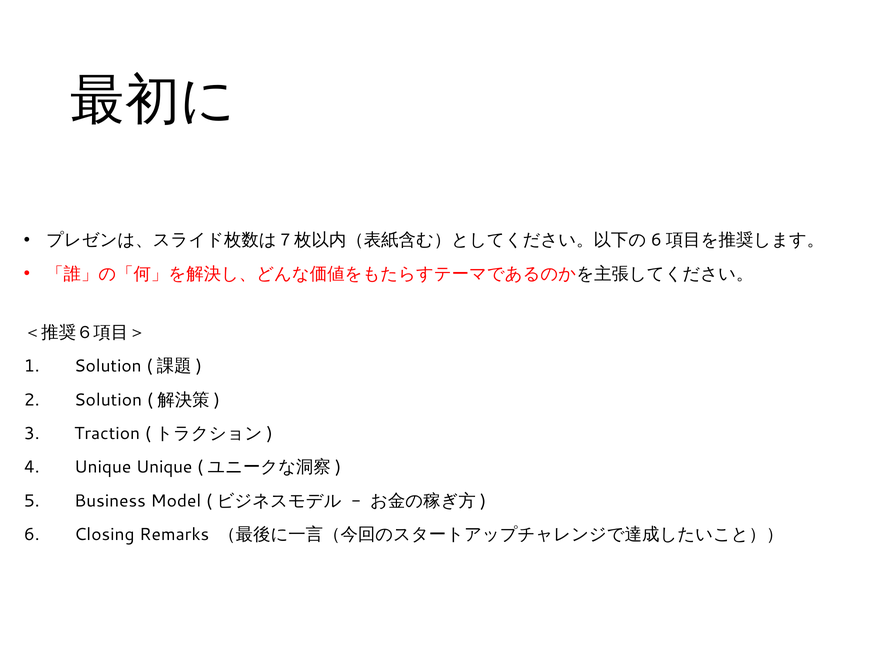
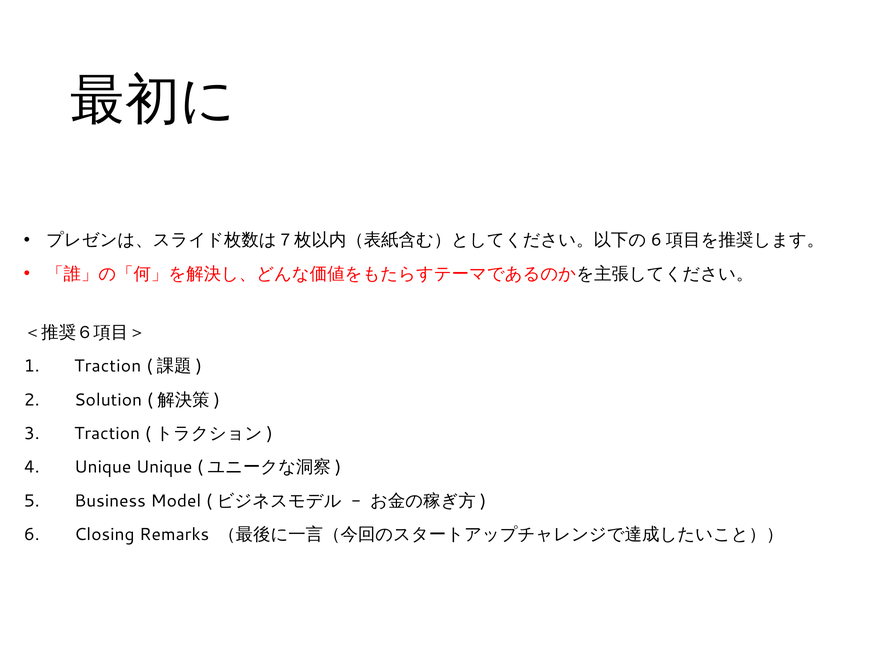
Solution at (108, 367): Solution -> Traction
